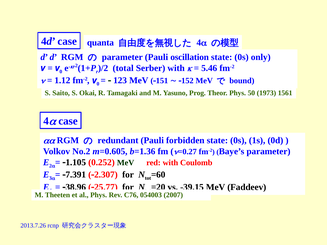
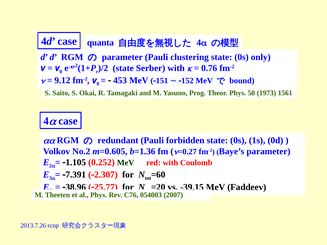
oscillation: oscillation -> clustering
total at (123, 68): total -> state
5.46: 5.46 -> 0.76
1.12: 1.12 -> 9.12
123: 123 -> 453
